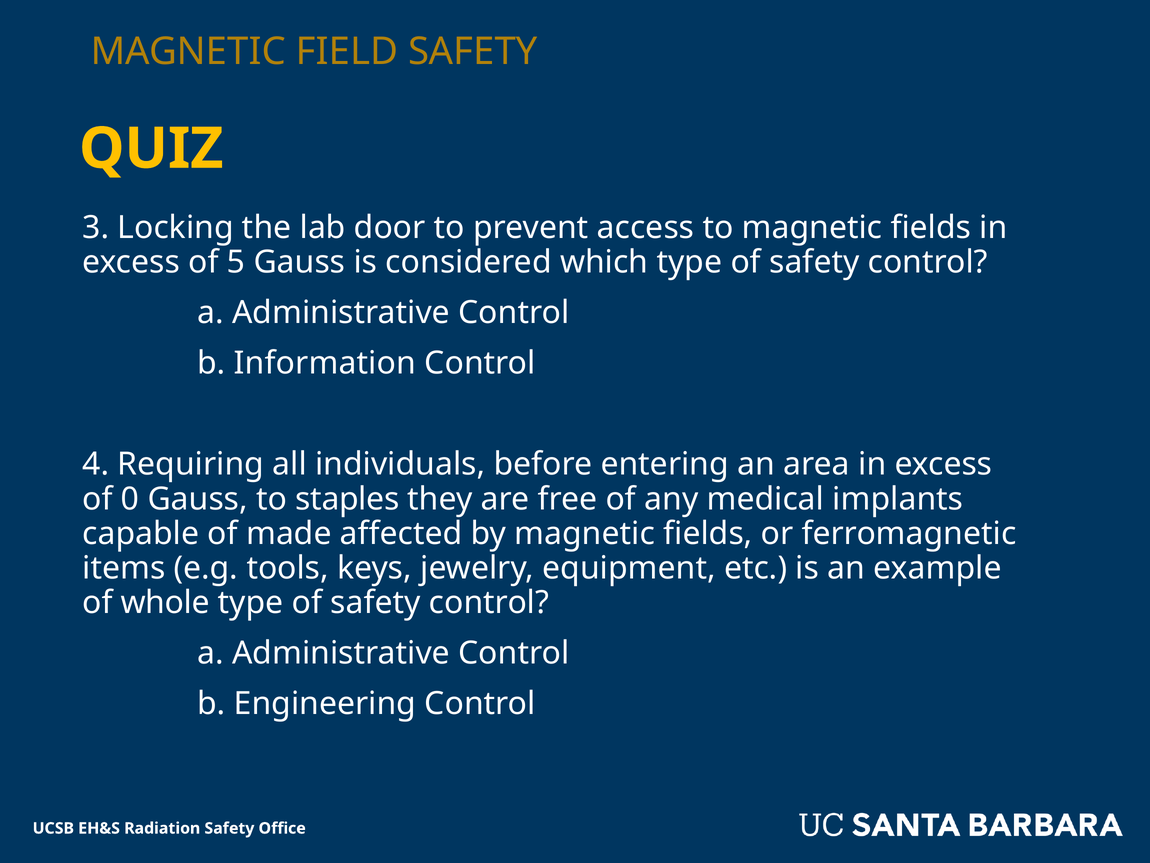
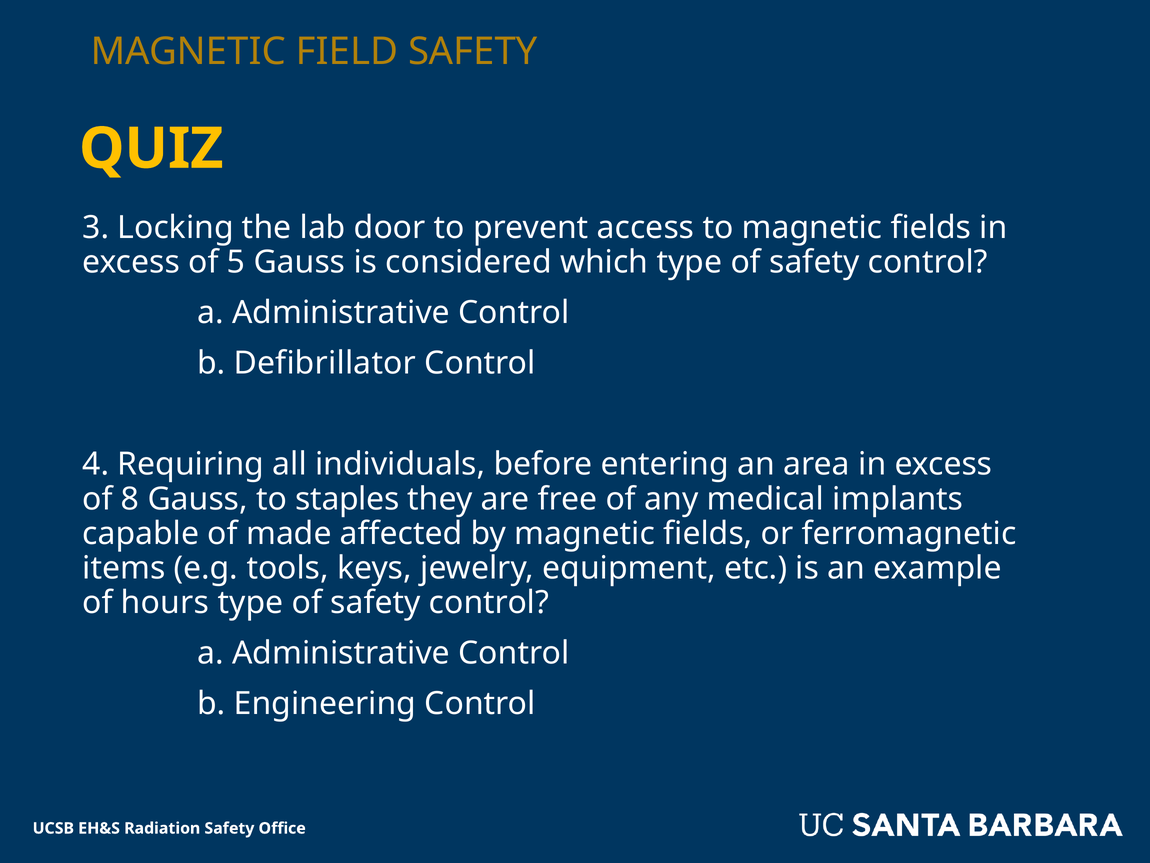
Information: Information -> Defibrillator
0: 0 -> 8
whole: whole -> hours
